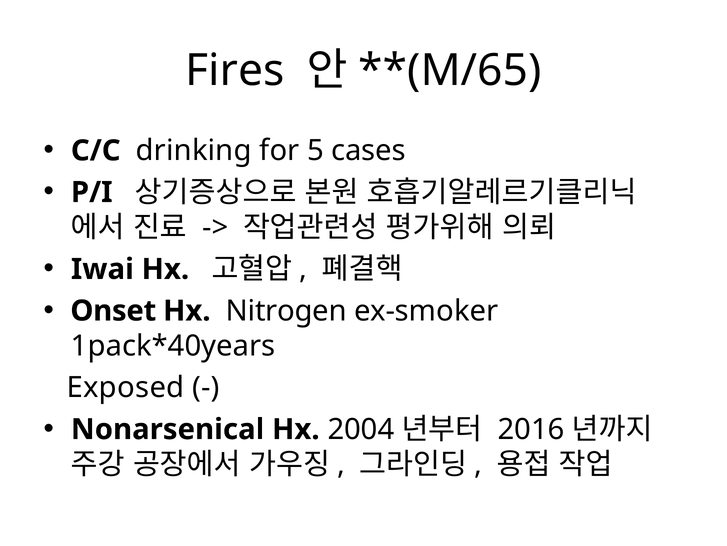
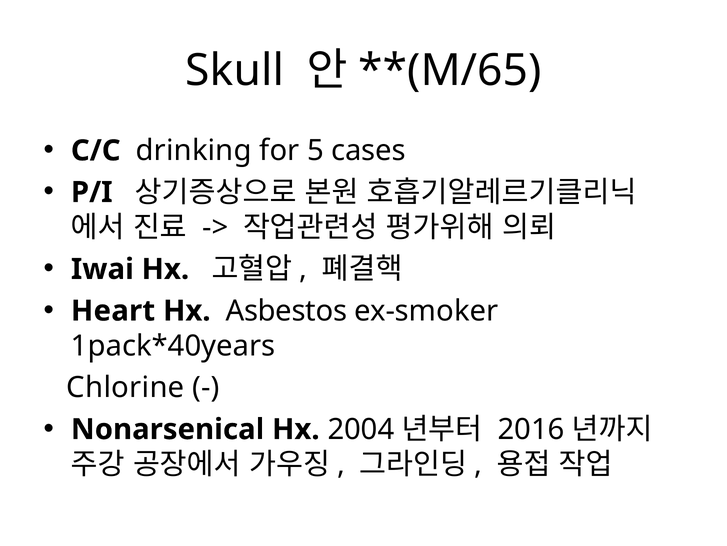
Fires: Fires -> Skull
Onset: Onset -> Heart
Nitrogen: Nitrogen -> Asbestos
Exposed: Exposed -> Chlorine
